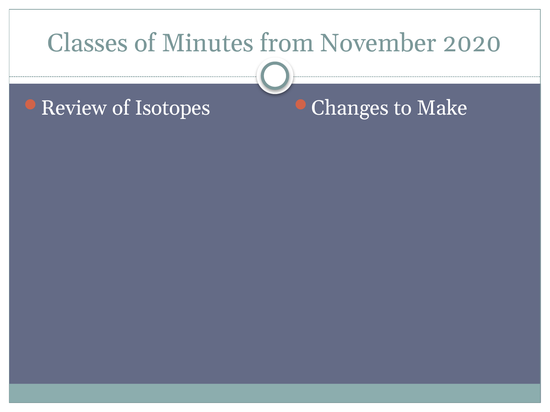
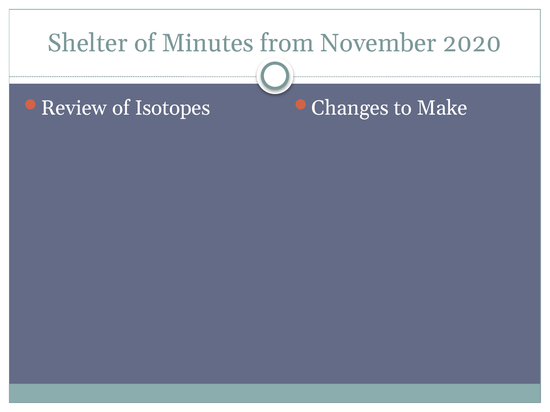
Classes: Classes -> Shelter
